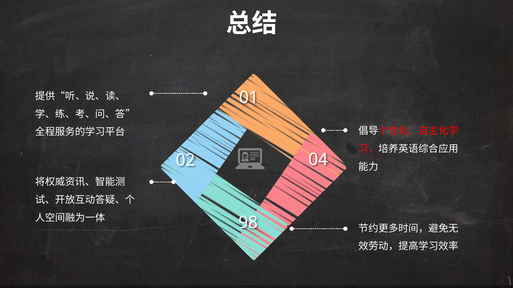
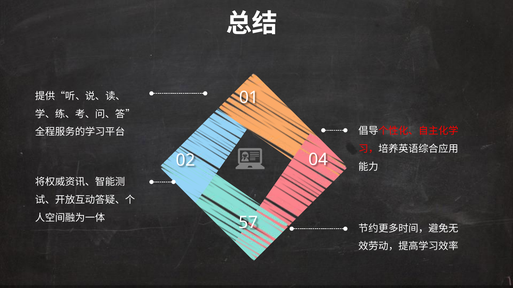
98: 98 -> 57
